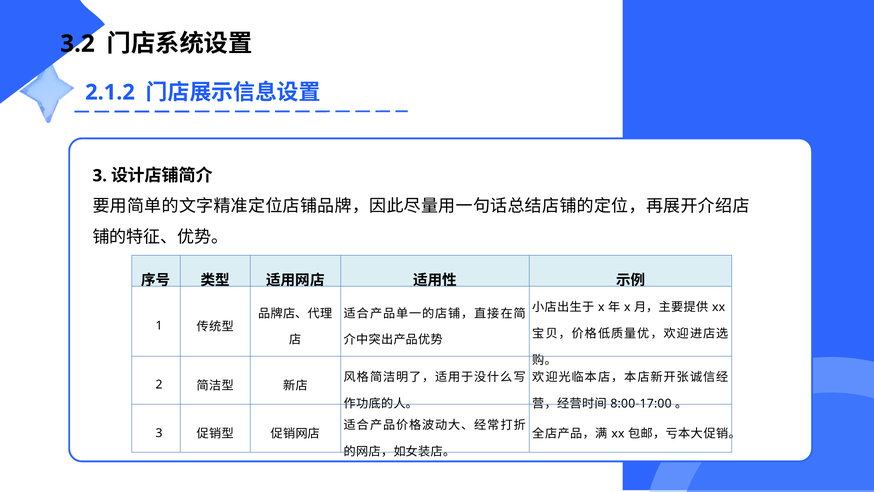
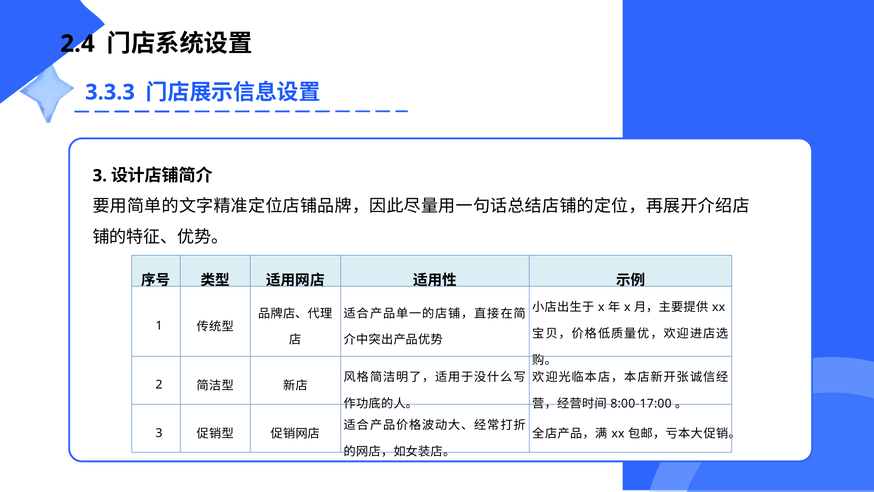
3.2: 3.2 -> 2.4
2.1.2: 2.1.2 -> 3.3.3
